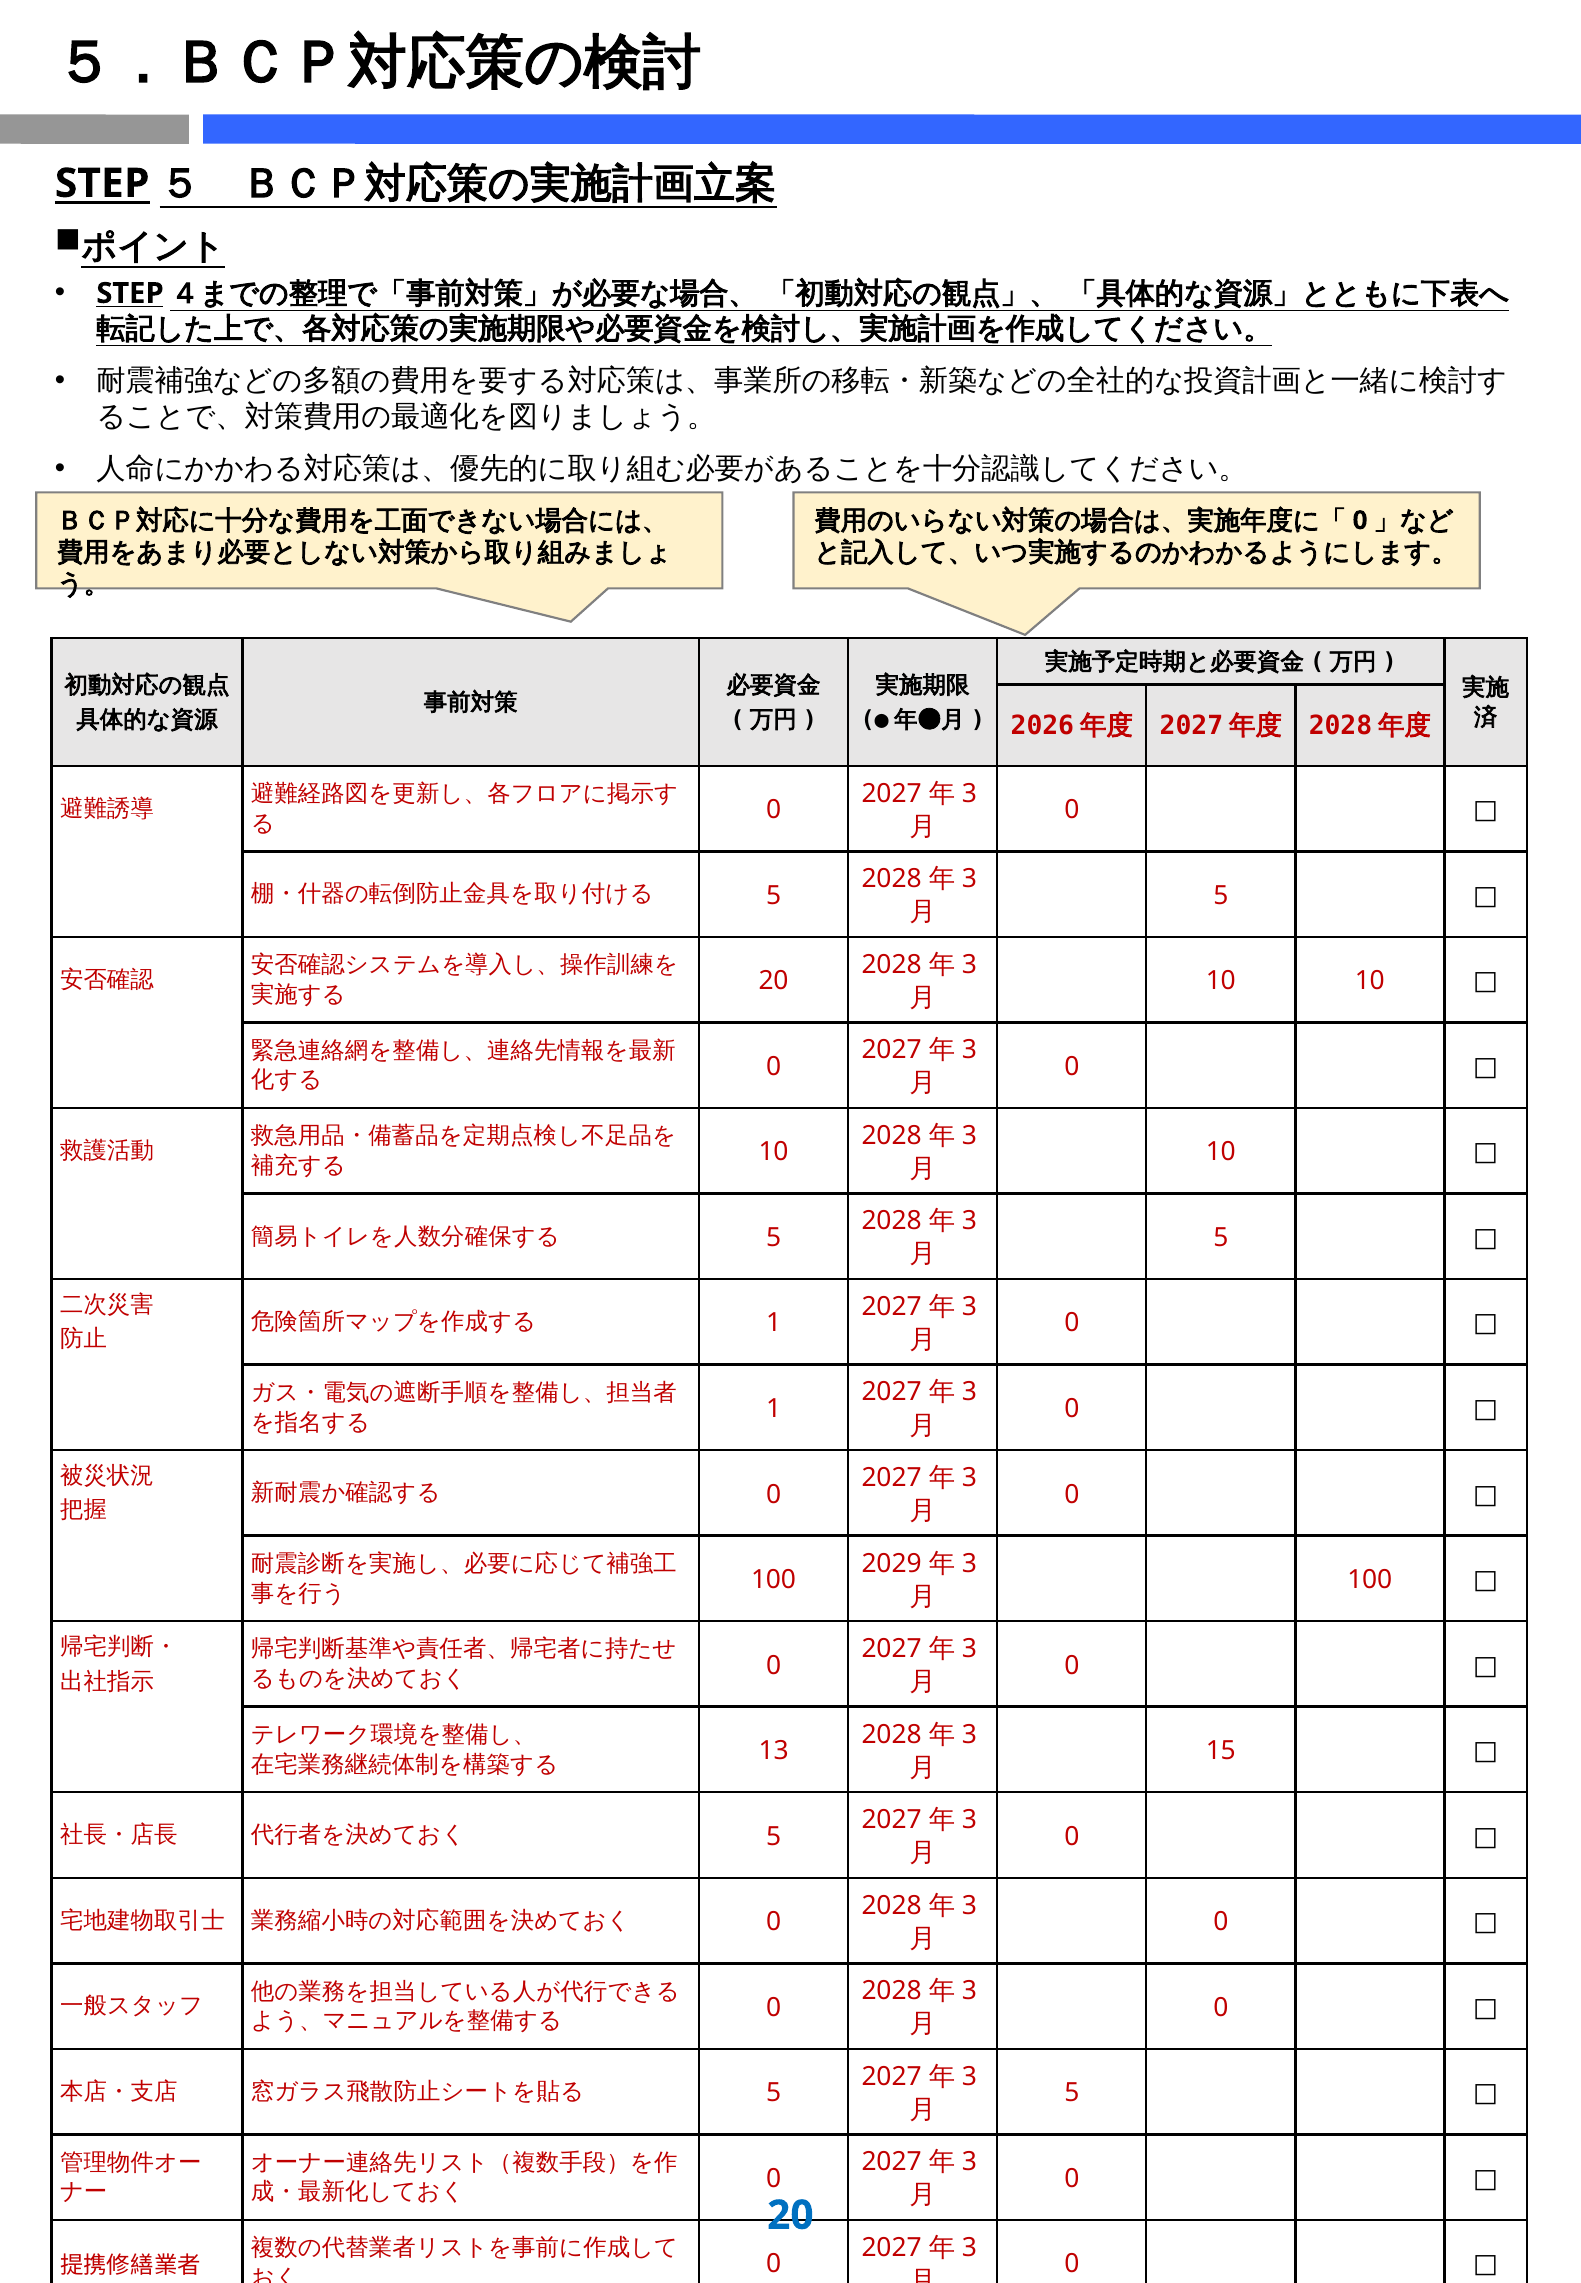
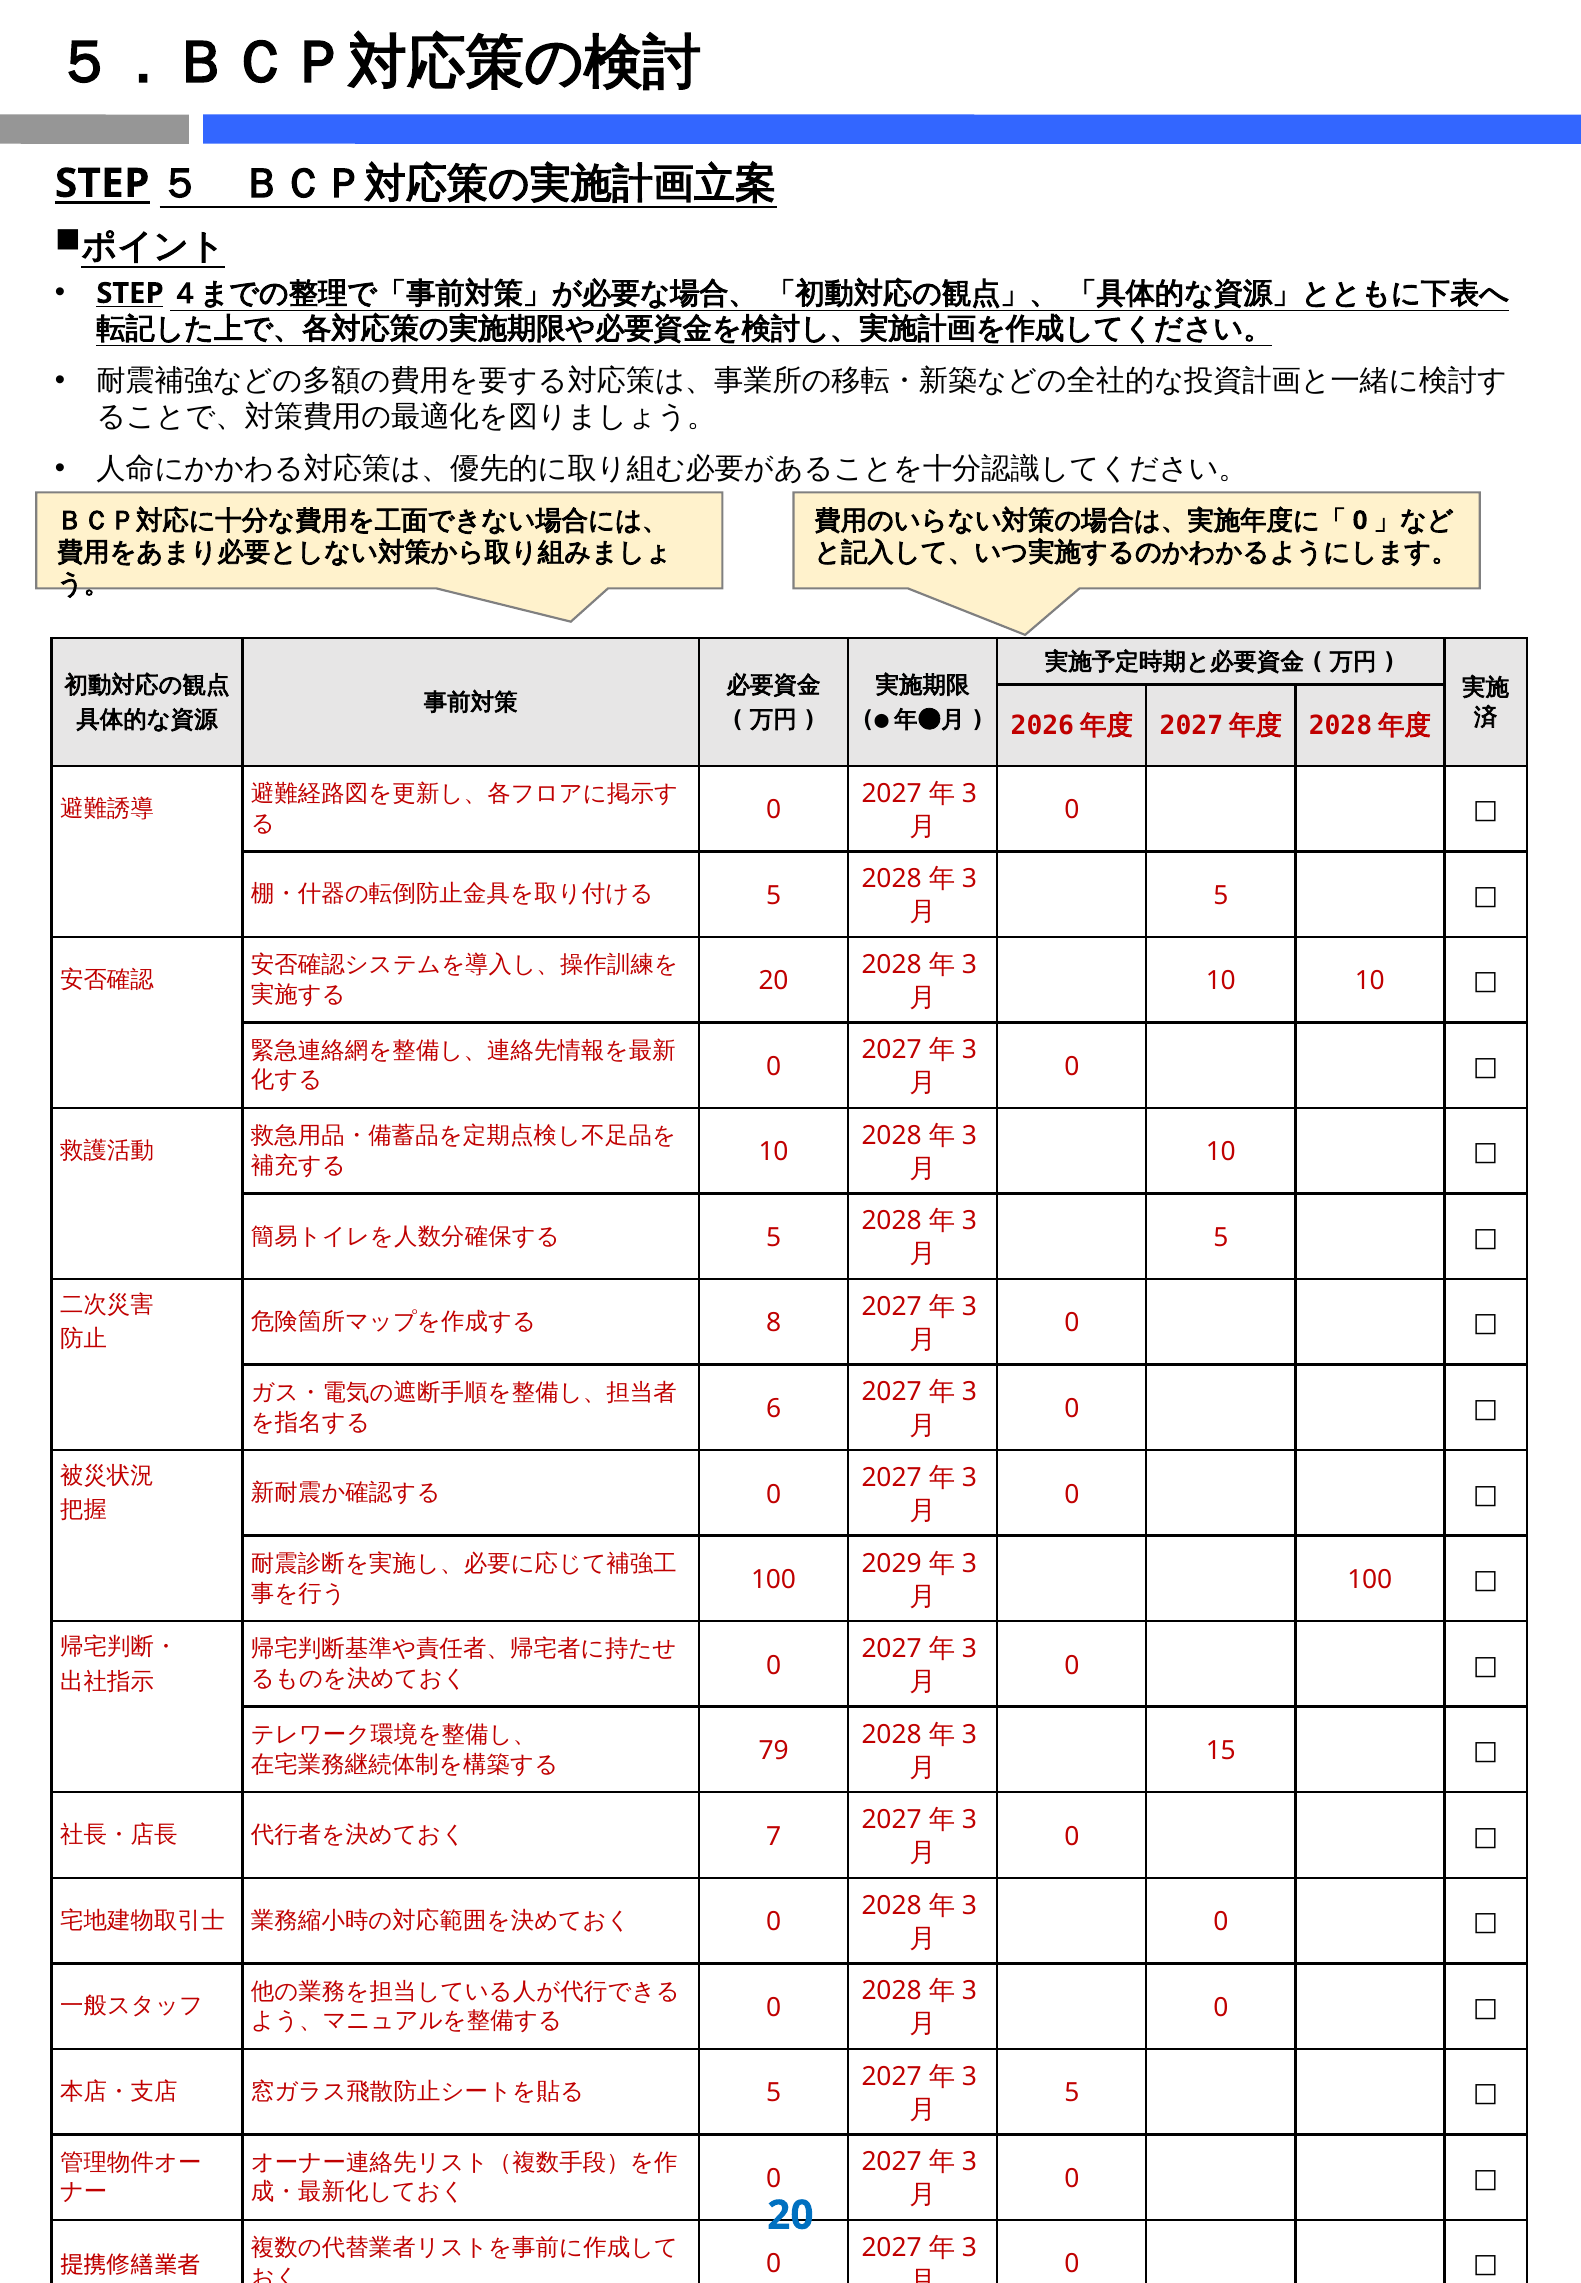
1 at (774, 1324): 1 -> 8
1 at (774, 1409): 1 -> 6
13: 13 -> 79
5 at (774, 1837): 5 -> 7
